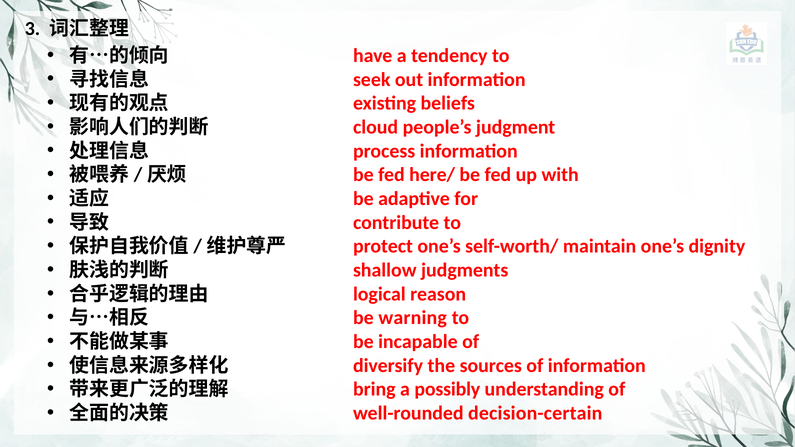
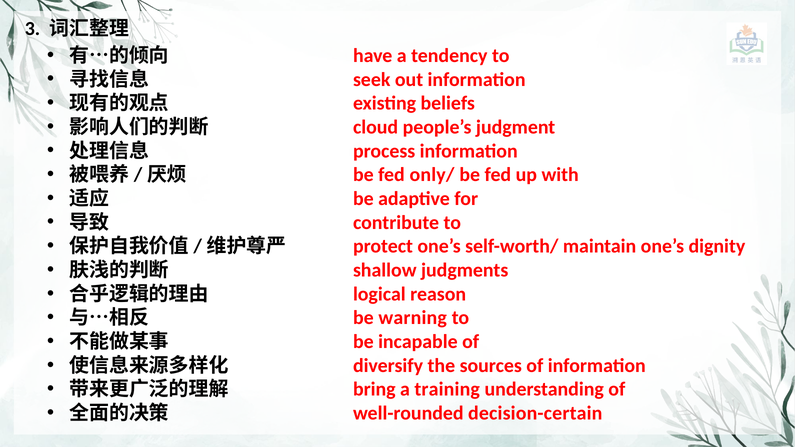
here/: here/ -> only/
possibly: possibly -> training
